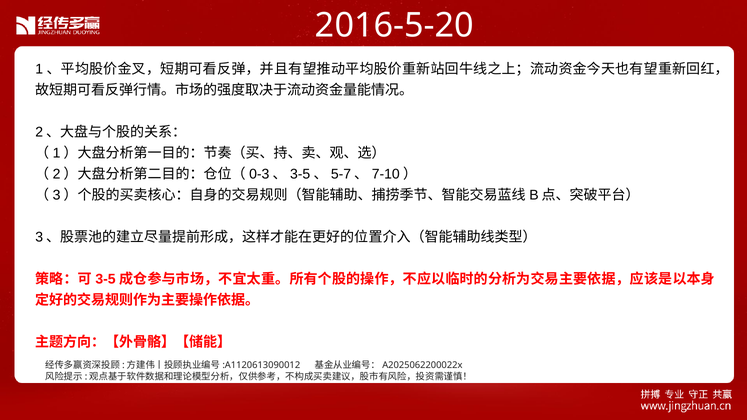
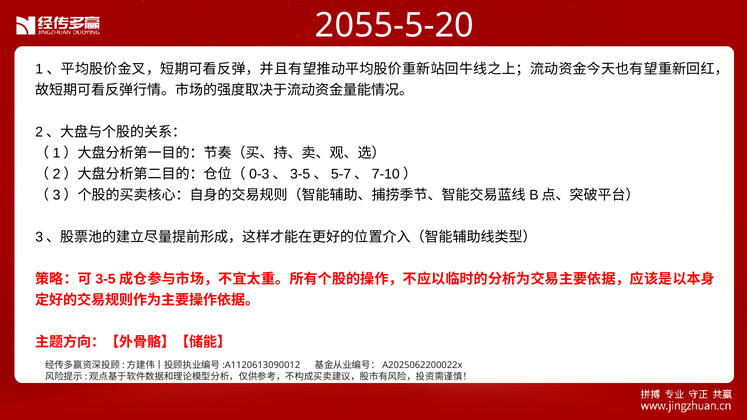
2016-5-20: 2016-5-20 -> 2055-5-20
